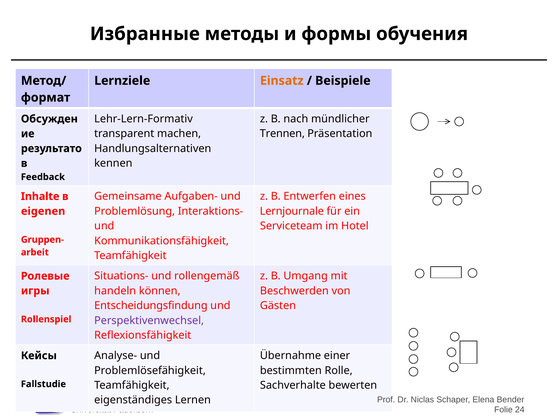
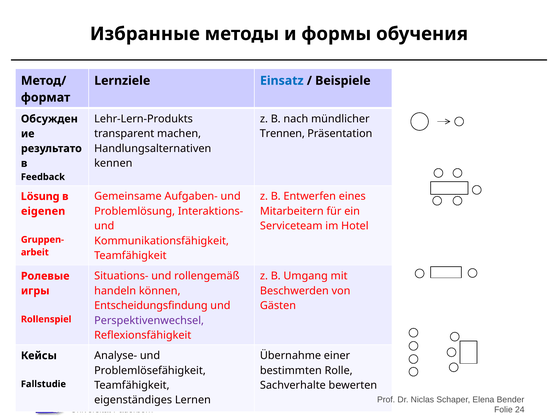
Einsatz colour: orange -> blue
Lehr-Lern-Formativ: Lehr-Lern-Formativ -> Lehr-Lern-Produkts
Inhalte: Inhalte -> Lösung
Lernjournale: Lernjournale -> Mitarbeitern
